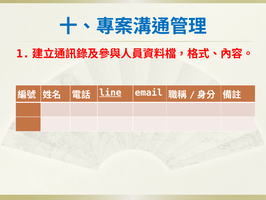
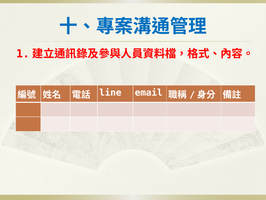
line underline: present -> none
